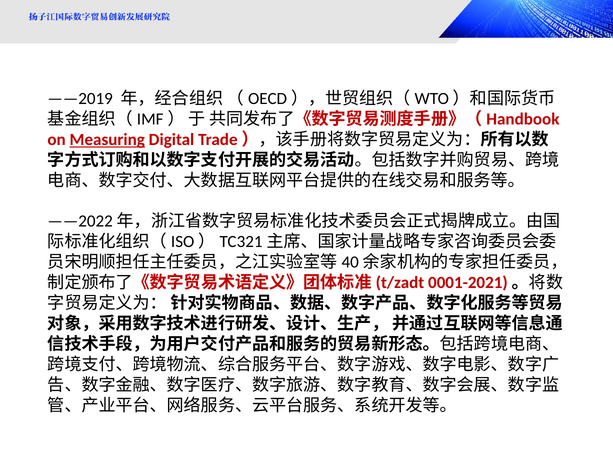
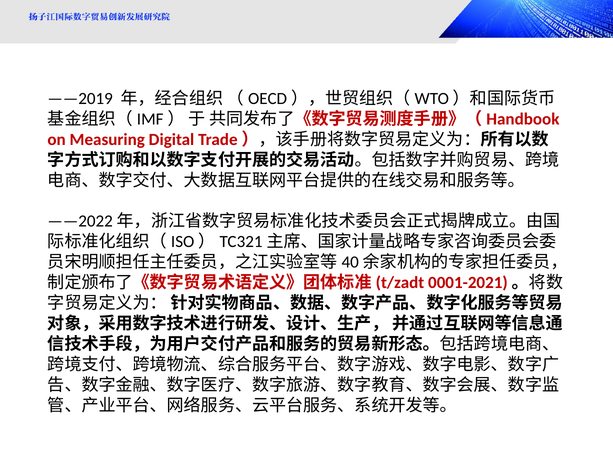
Measuring underline: present -> none
